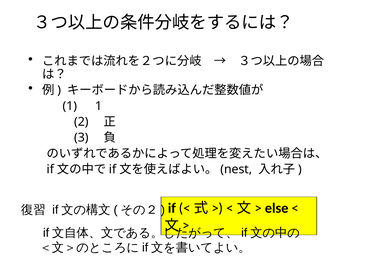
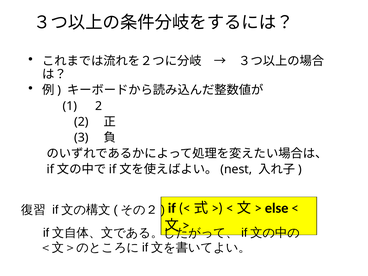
1 1: 1 -> 2
